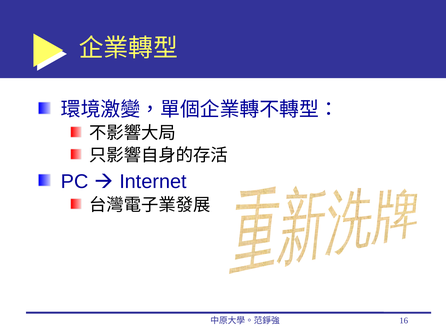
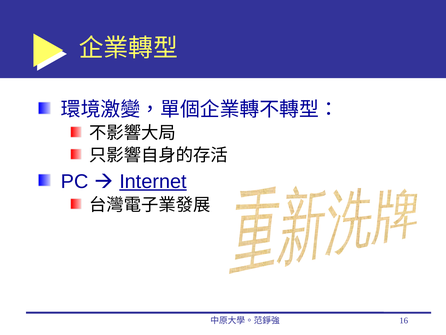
Internet underline: none -> present
